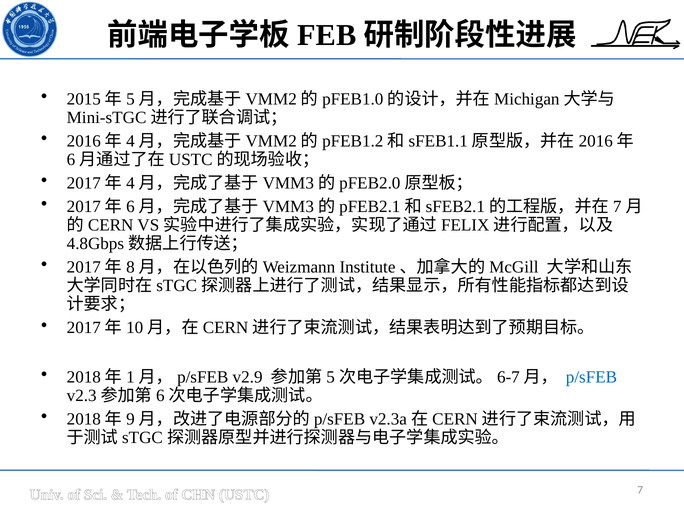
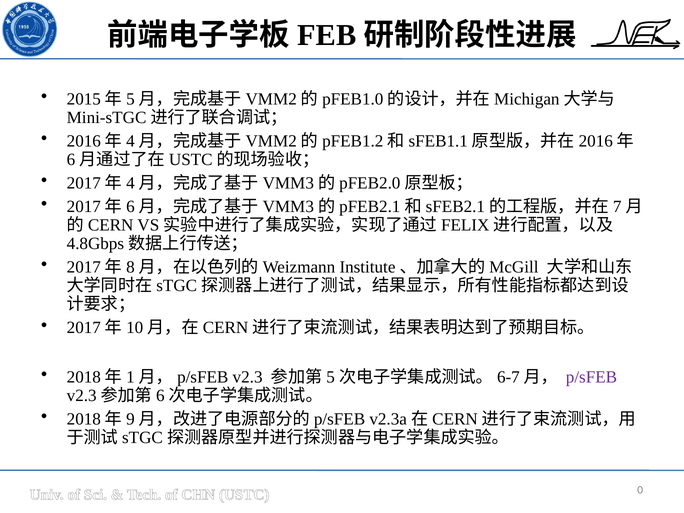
v2.9: v2.9 -> v2.3
p/sFEB colour: blue -> purple
7: 7 -> 0
